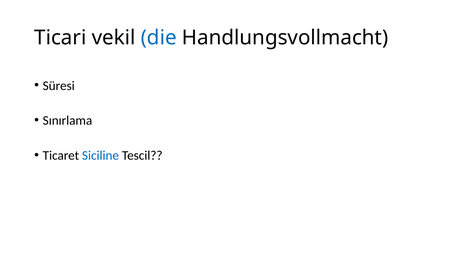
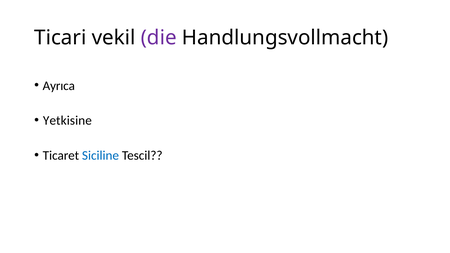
die colour: blue -> purple
Süresi: Süresi -> Ayrıca
Sınırlama: Sınırlama -> Yetkisine
